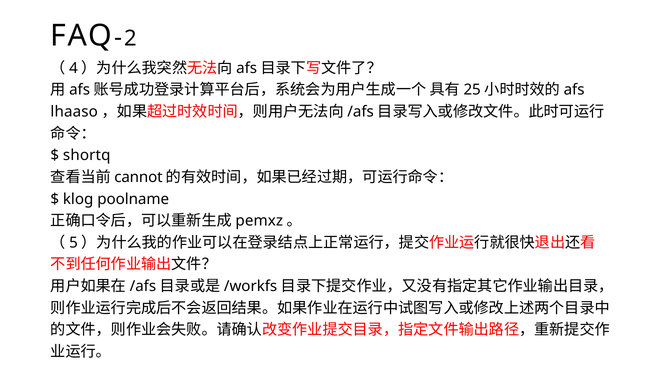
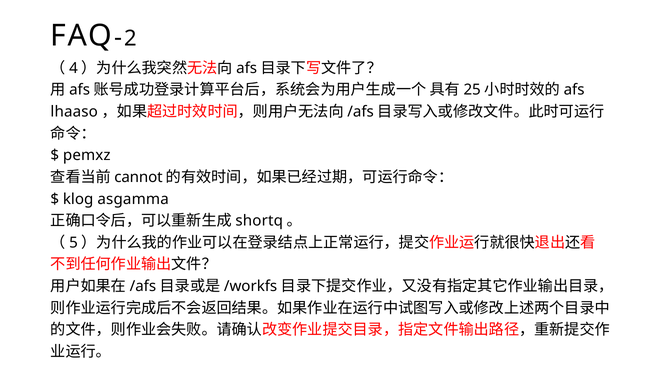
shortq: shortq -> pemxz
poolname: poolname -> asgamma
pemxz: pemxz -> shortq
